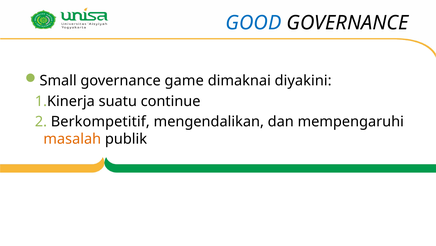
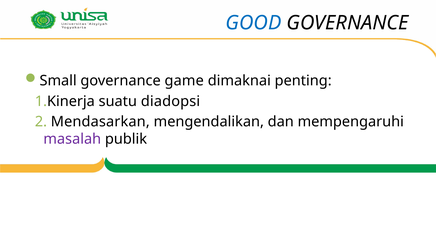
diyakini: diyakini -> penting
continue: continue -> diadopsi
Berkompetitif: Berkompetitif -> Mendasarkan
masalah colour: orange -> purple
